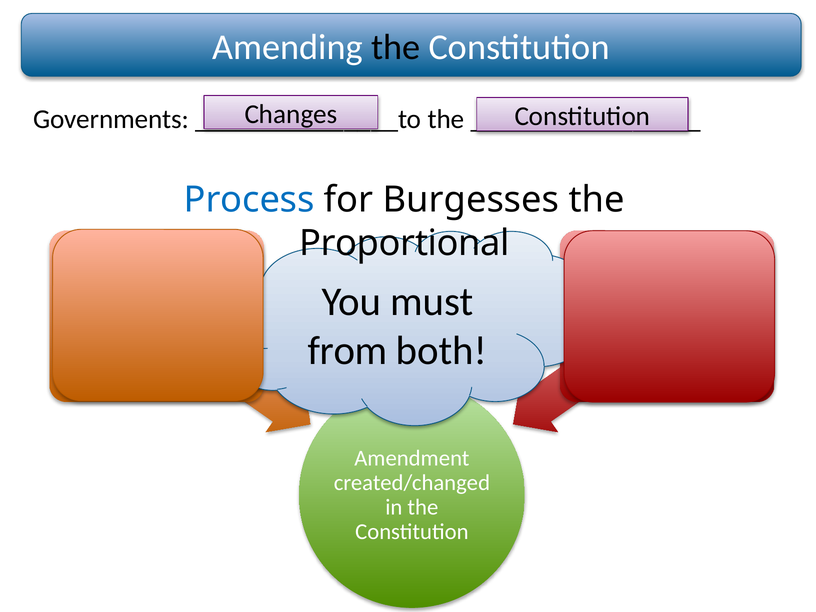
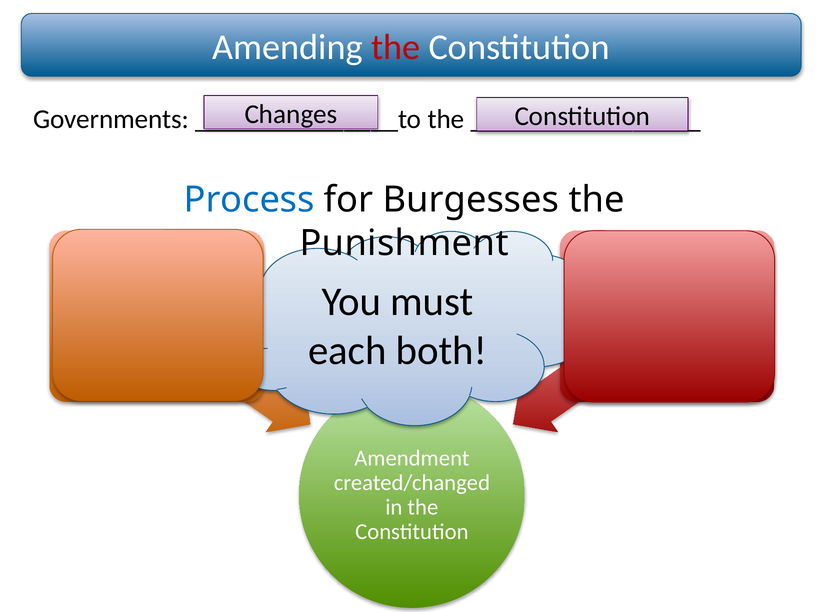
the at (396, 47) colour: black -> red
Proportional: Proportional -> Punishment
from at (348, 351): from -> each
